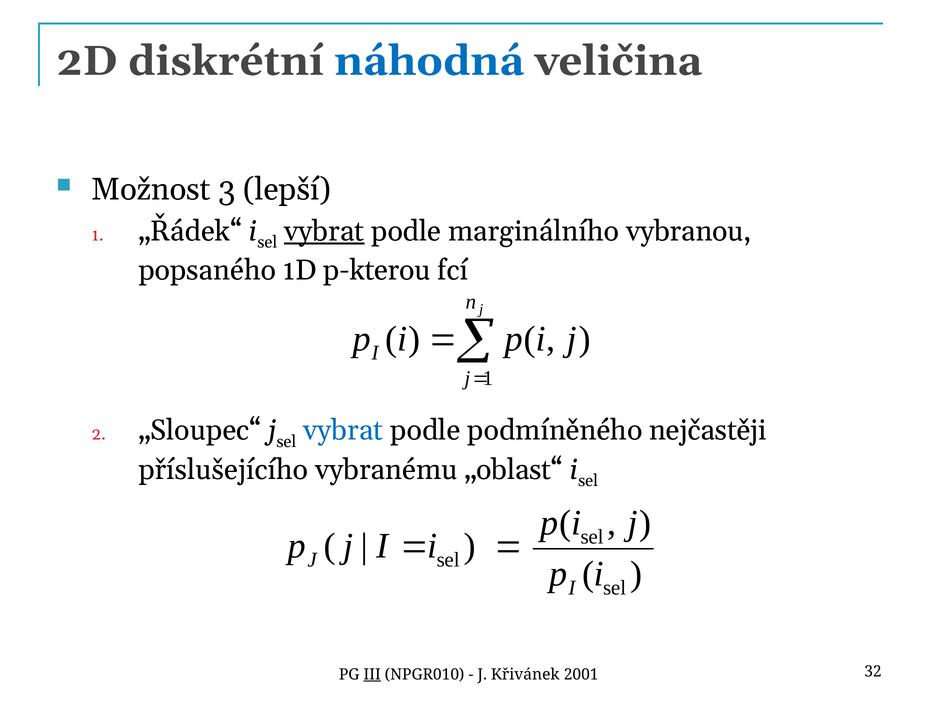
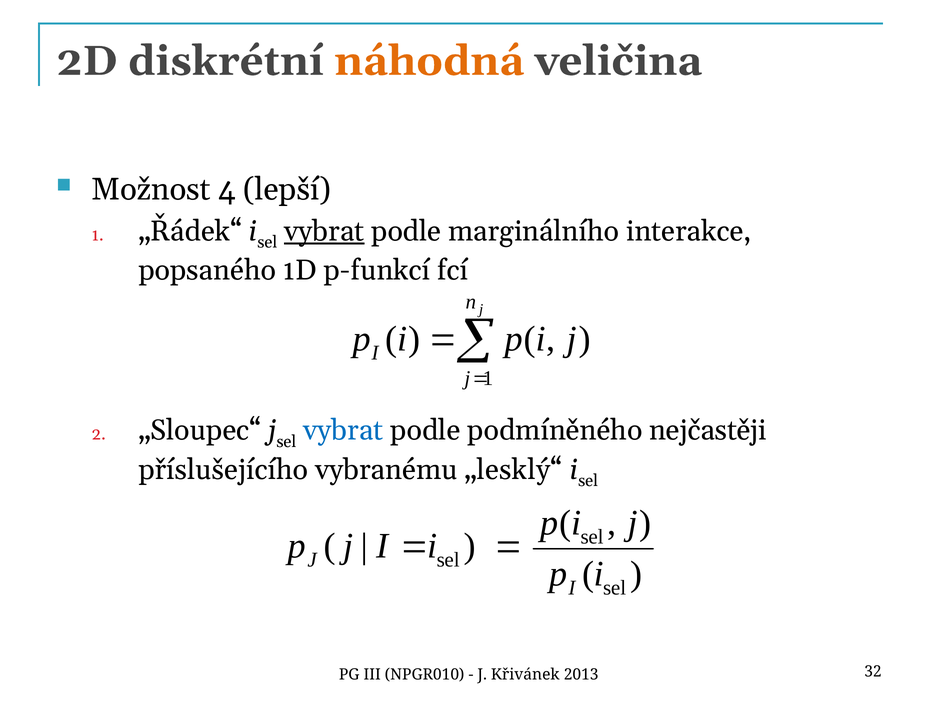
náhodná colour: blue -> orange
3: 3 -> 4
vybranou: vybranou -> interakce
p-kterou: p-kterou -> p-funkcí
„oblast“: „oblast“ -> „lesklý“
III underline: present -> none
2001: 2001 -> 2013
